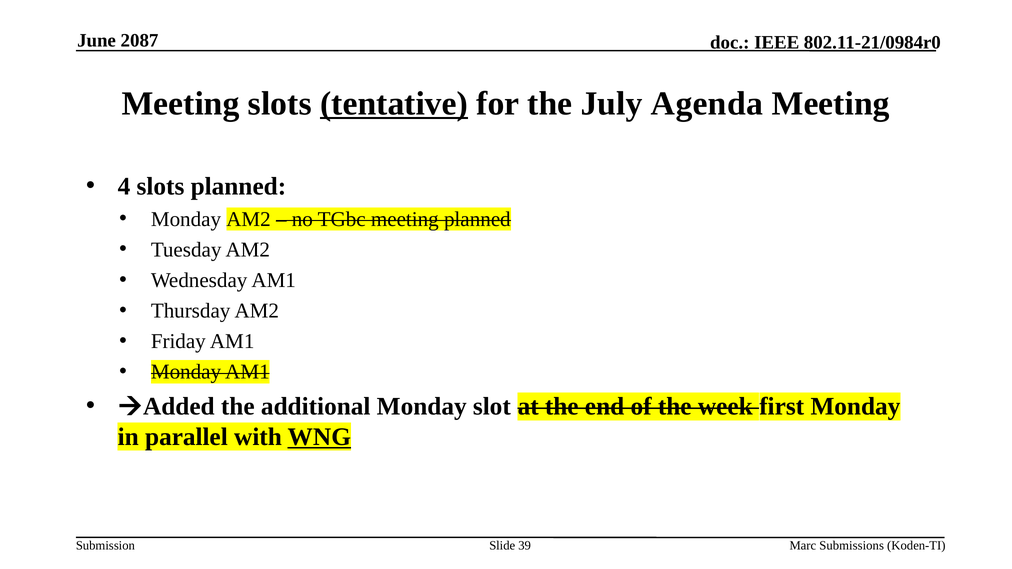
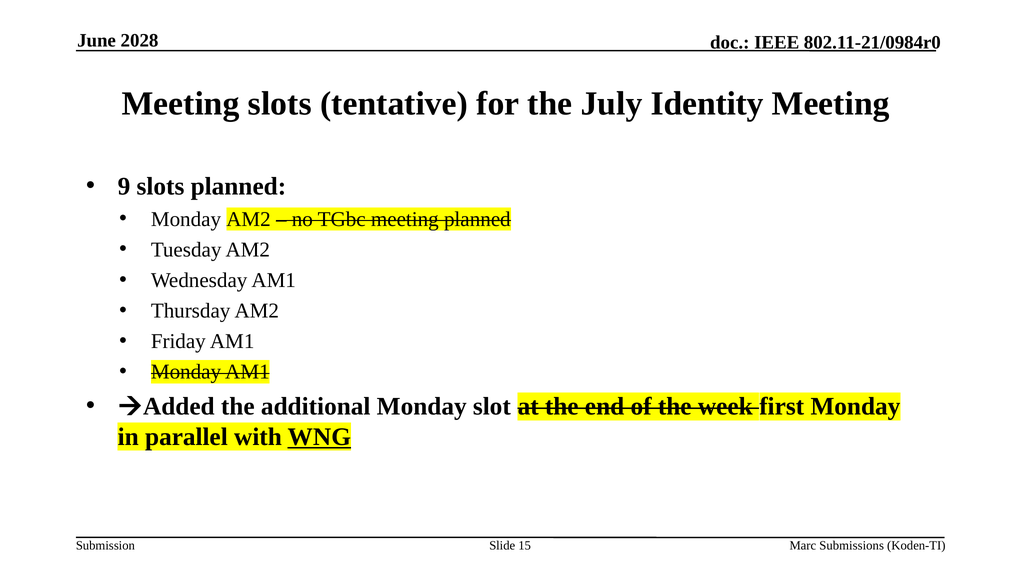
2087: 2087 -> 2028
tentative underline: present -> none
Agenda: Agenda -> Identity
4: 4 -> 9
39: 39 -> 15
